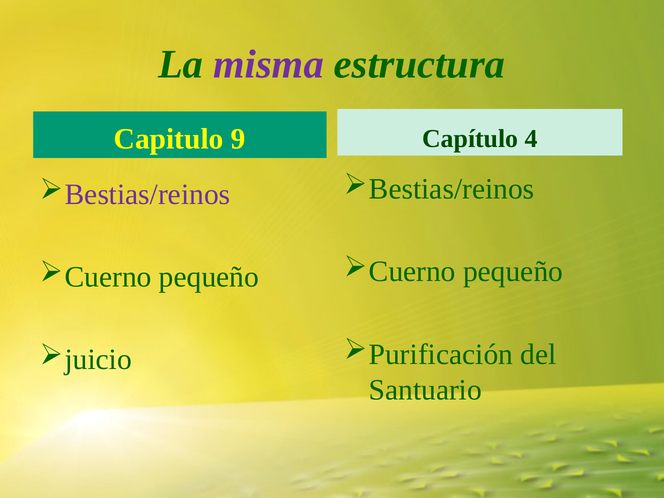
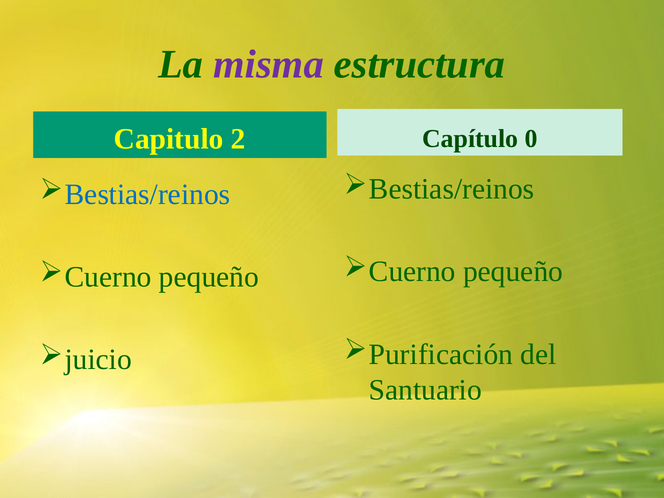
9: 9 -> 2
4: 4 -> 0
Bestias/reinos at (148, 194) colour: purple -> blue
